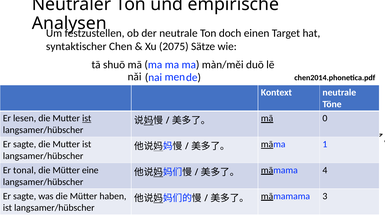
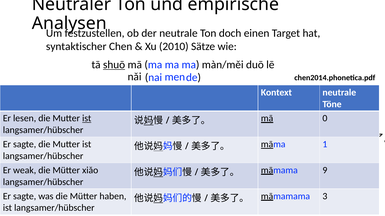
2075: 2075 -> 2010
shuō underline: none -> present
tonal: tonal -> weak
eine: eine -> xiǎo
4: 4 -> 9
